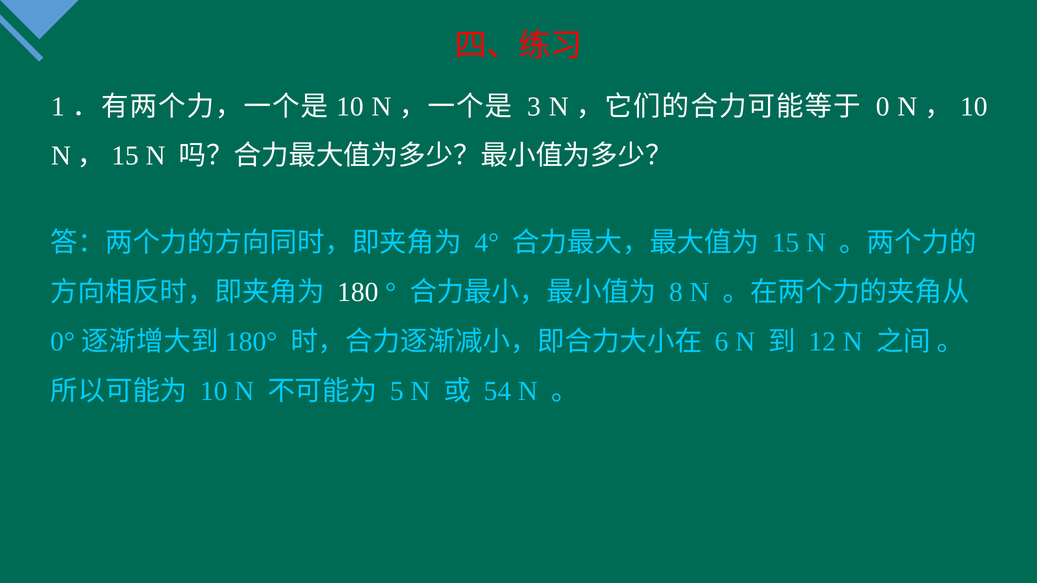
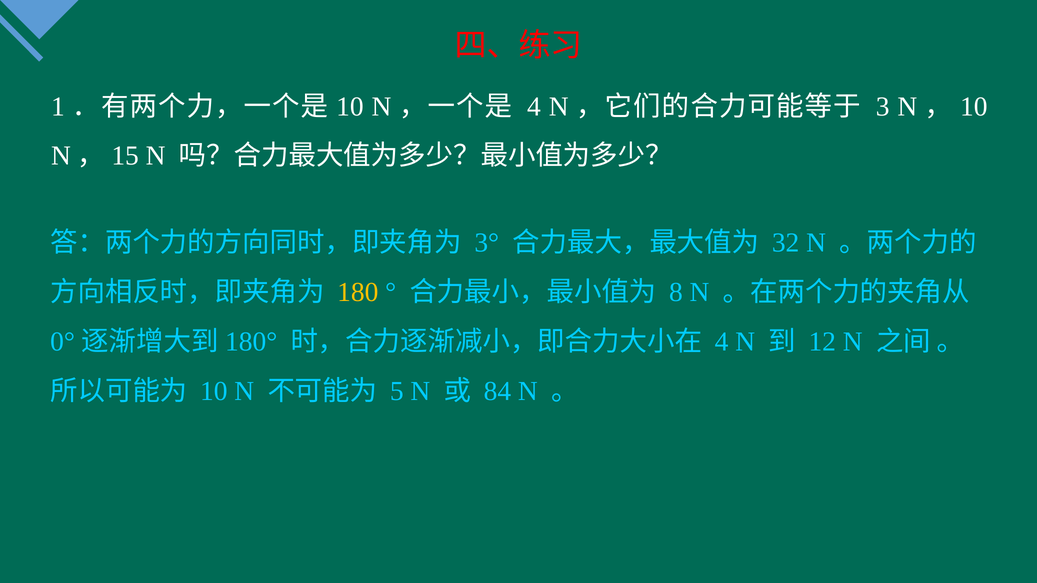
3 at (534, 107): 3 -> 4
0: 0 -> 3
4°: 4° -> 3°
15: 15 -> 32
180 colour: white -> yellow
6 at (722, 342): 6 -> 4
54: 54 -> 84
